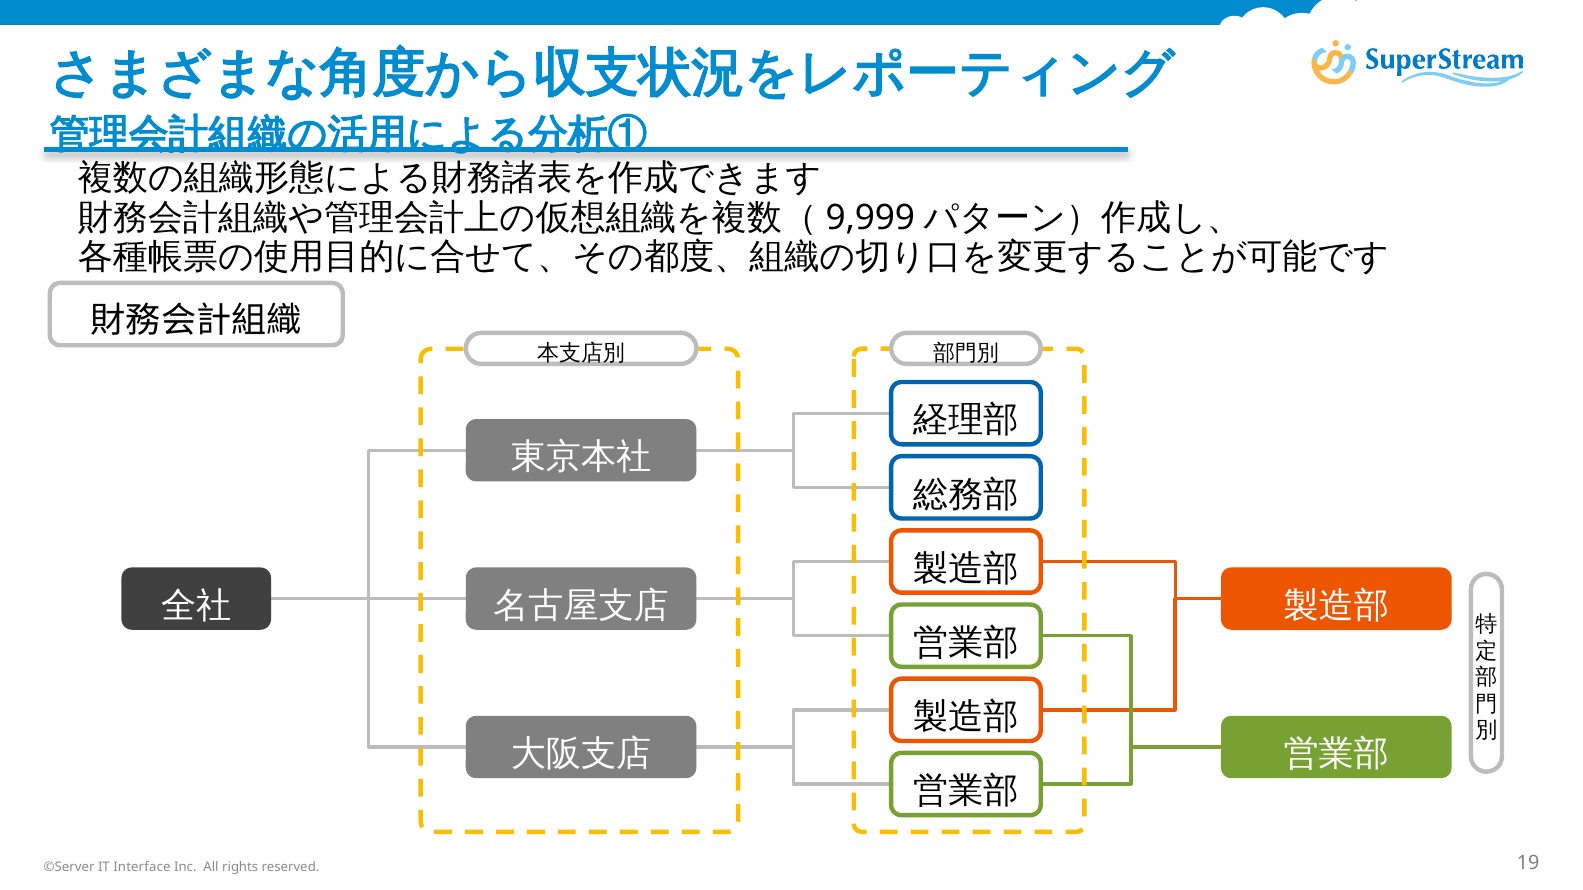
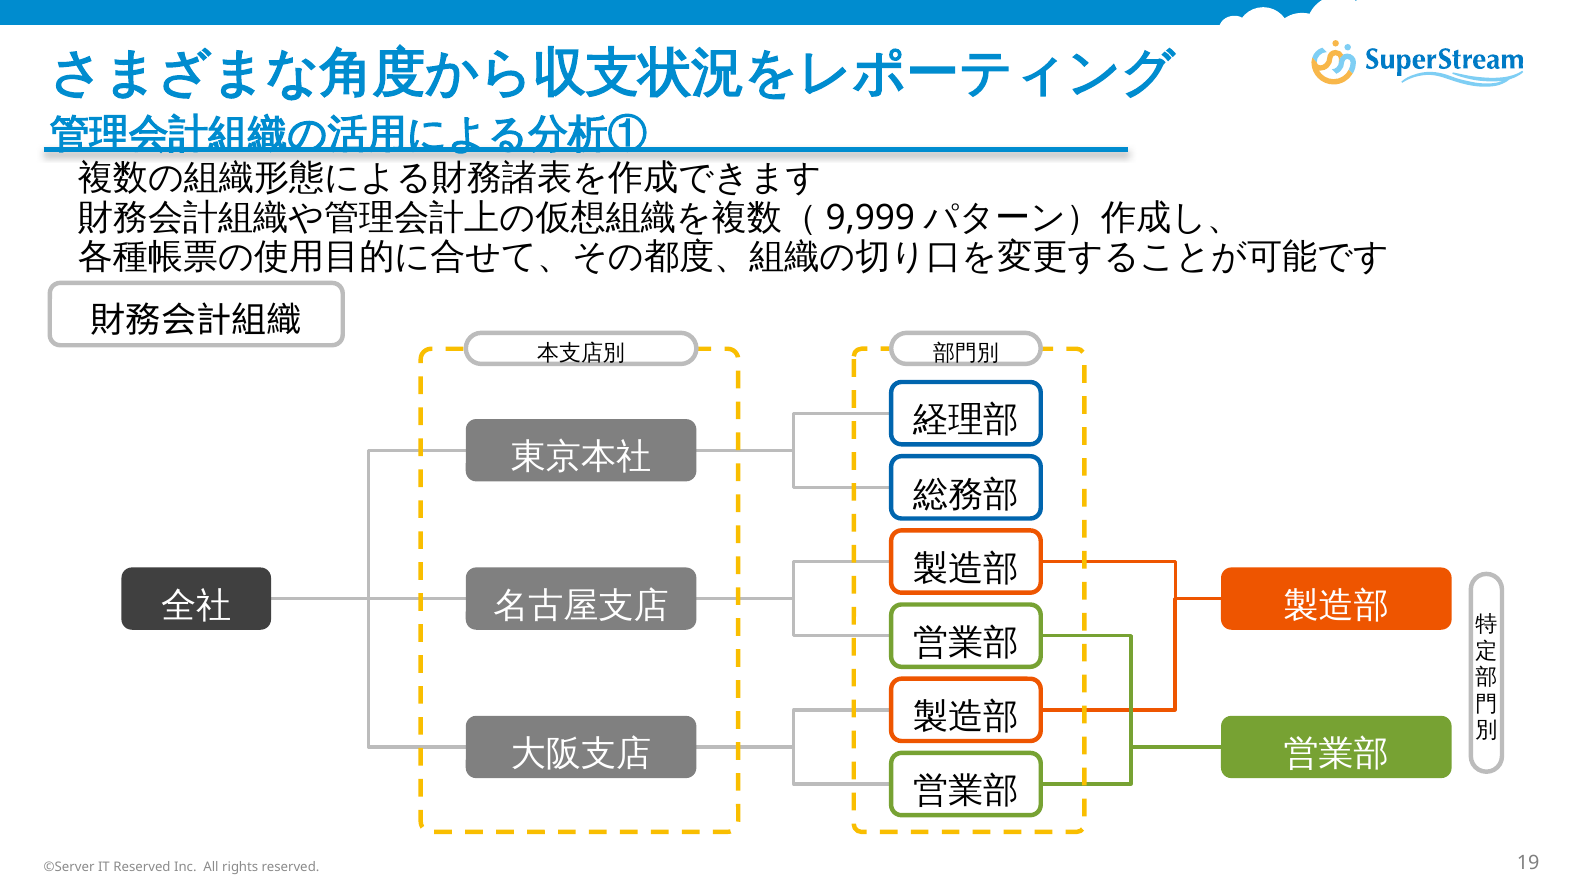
IT Interface: Interface -> Reserved
